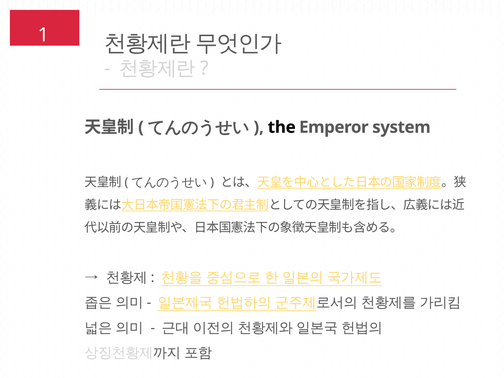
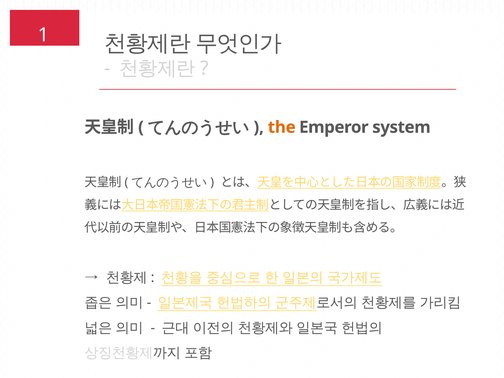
the colour: black -> orange
